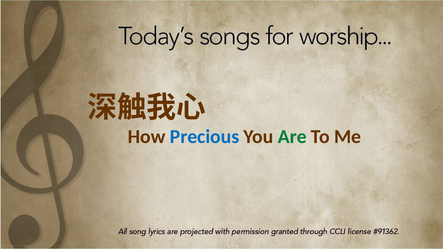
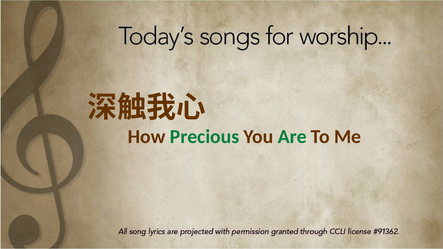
Precious colour: blue -> green
